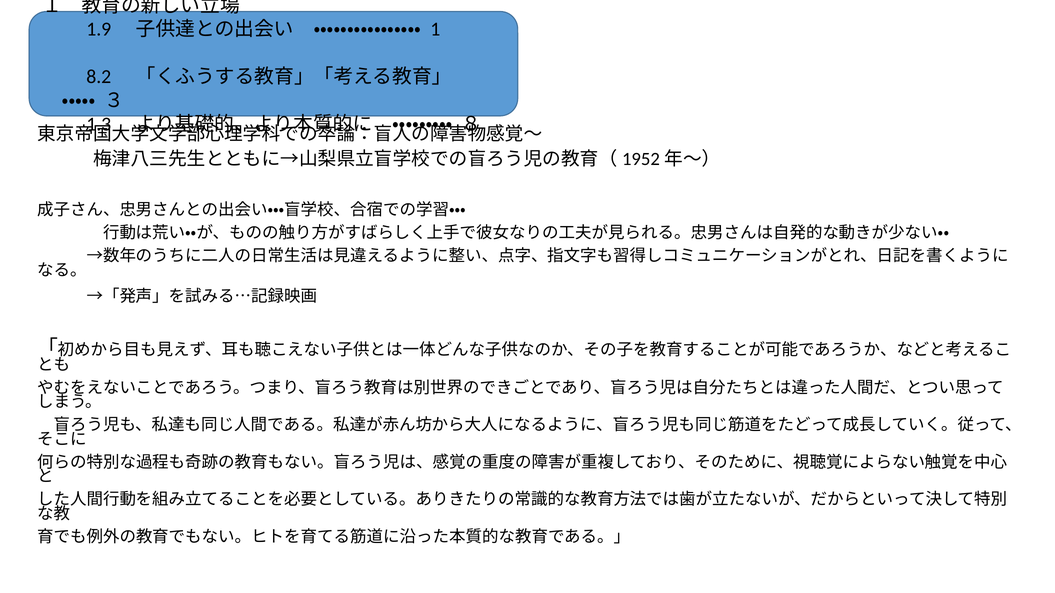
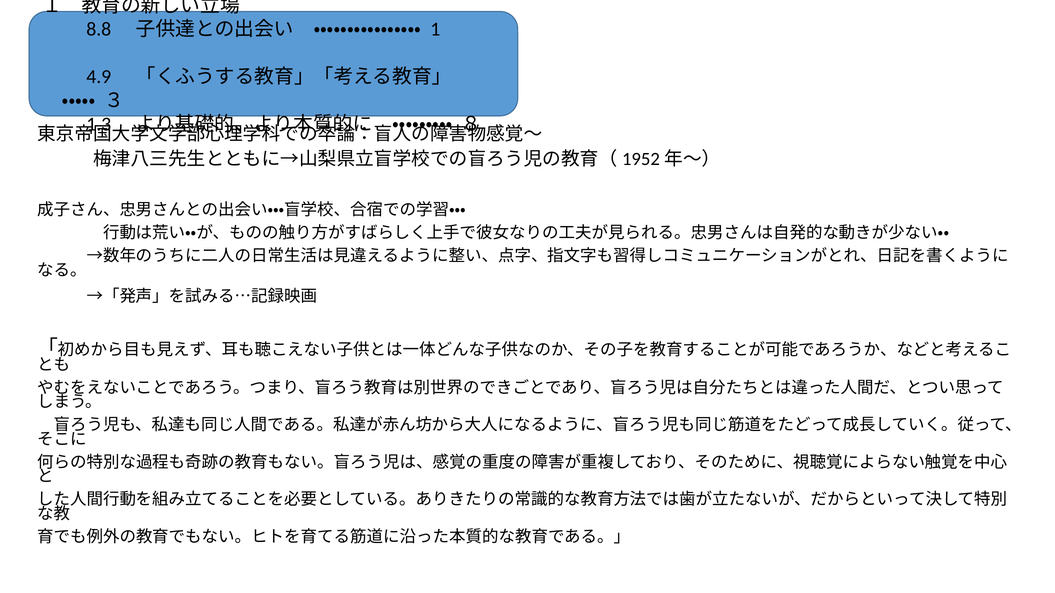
1.9: 1.9 -> 8.8
8.2: 8.2 -> 4.9
